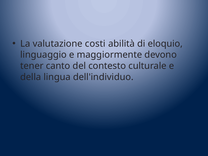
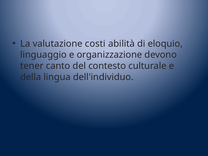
maggiormente: maggiormente -> organizzazione
